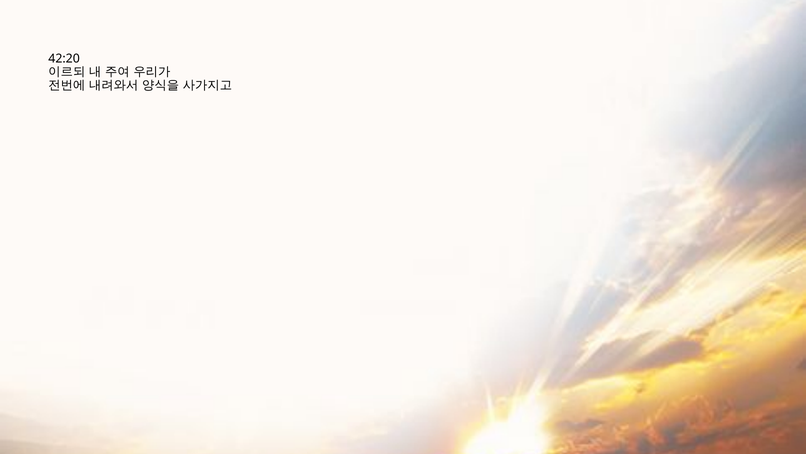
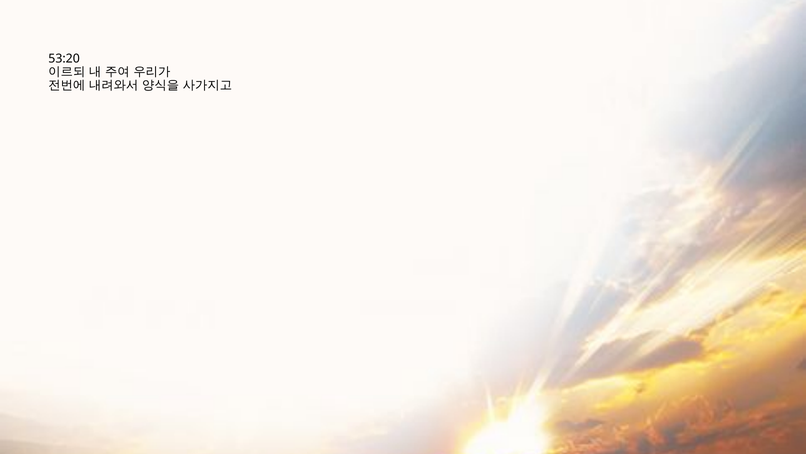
42:20: 42:20 -> 53:20
